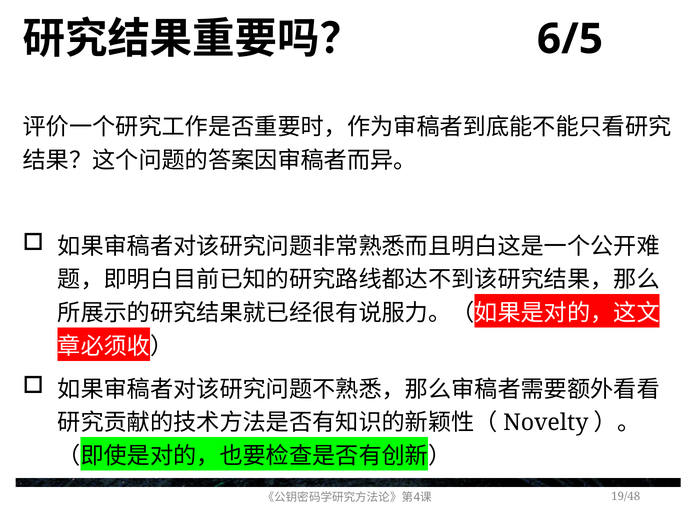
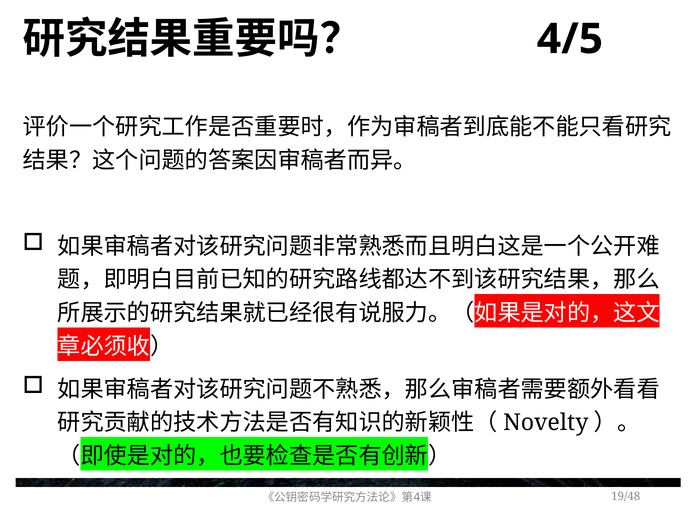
6/5: 6/5 -> 4/5
